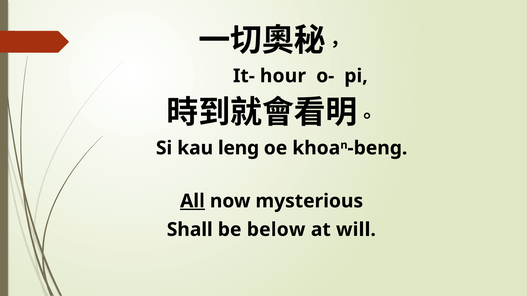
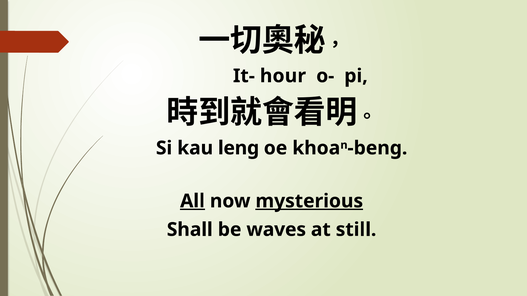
mysterious underline: none -> present
below: below -> waves
will: will -> still
